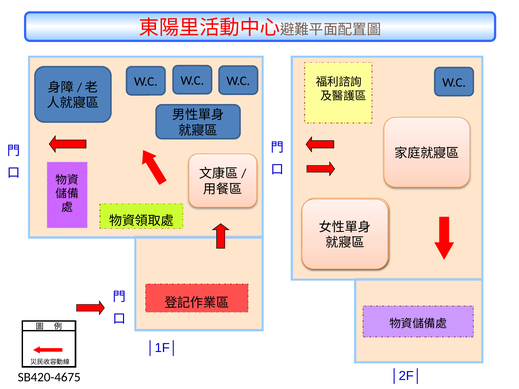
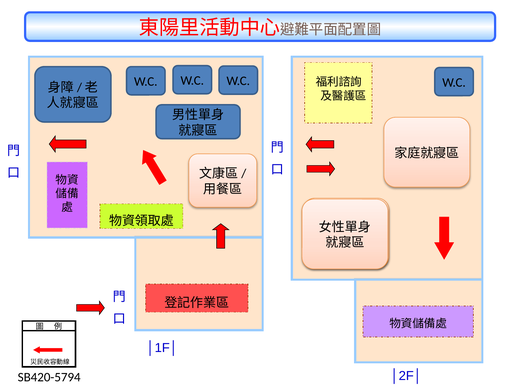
SB420-4675: SB420-4675 -> SB420-5794
